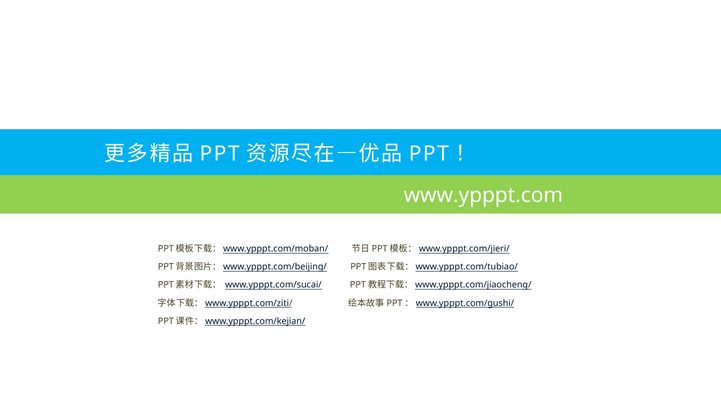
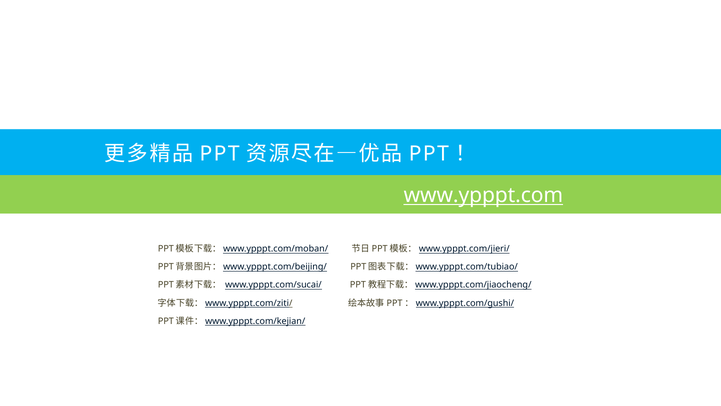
www.ypppt.com underline: none -> present
